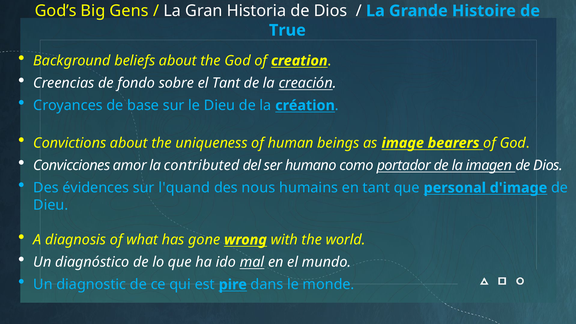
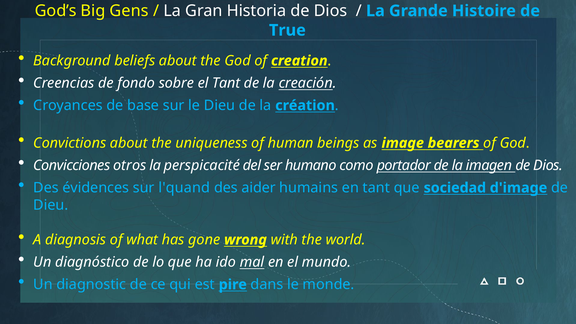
amor: amor -> otros
contributed: contributed -> perspicacité
nous: nous -> aider
personal: personal -> sociedad
